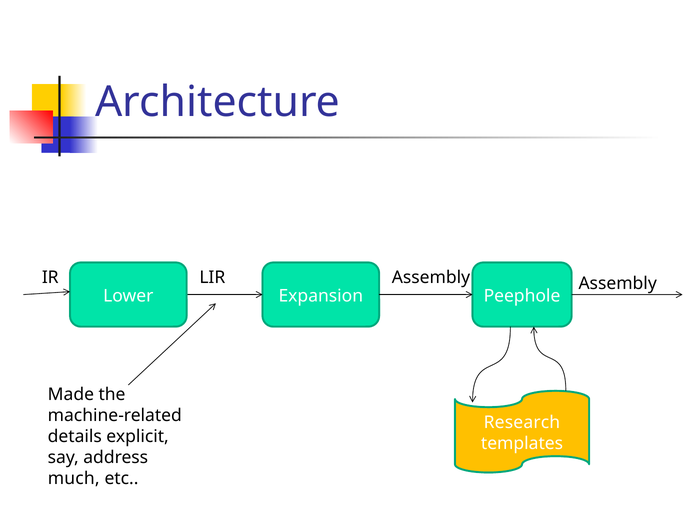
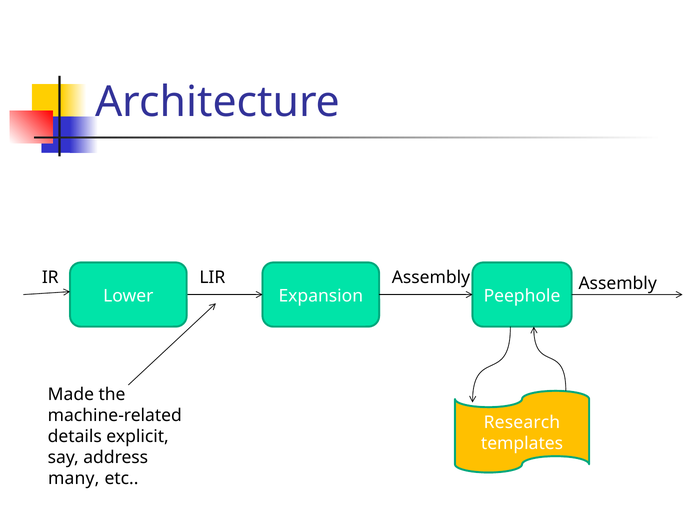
much: much -> many
